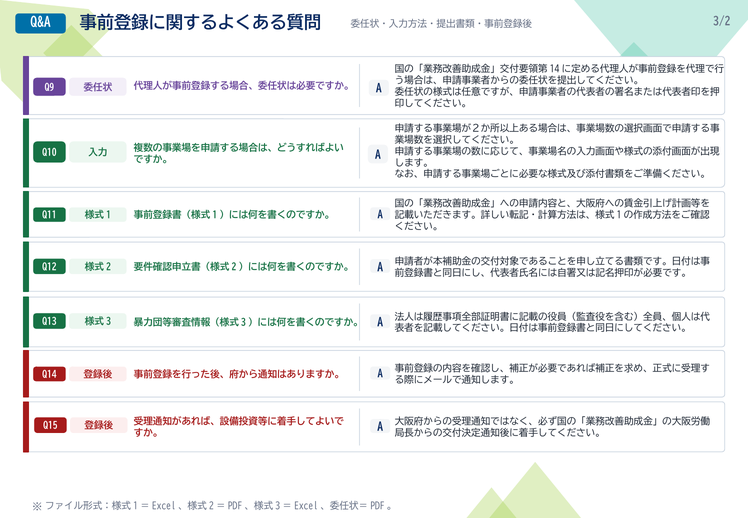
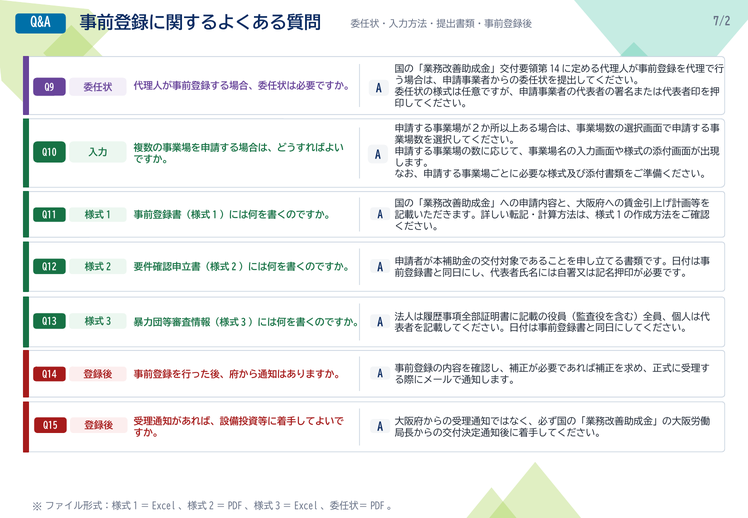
3/2: 3/2 -> 7/2
